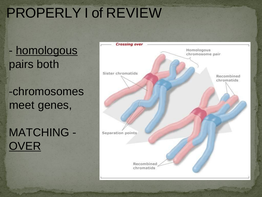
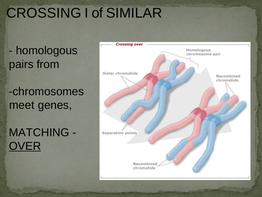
PROPERLY: PROPERLY -> CROSSING
REVIEW: REVIEW -> SIMILAR
homologous underline: present -> none
both: both -> from
